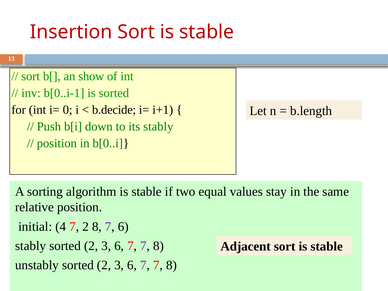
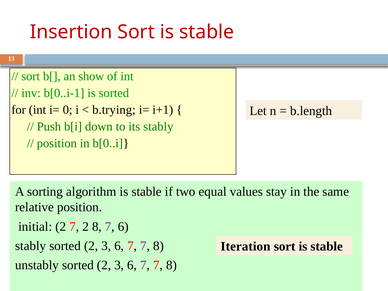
b.decide: b.decide -> b.trying
initial 4: 4 -> 2
Adjacent: Adjacent -> Iteration
